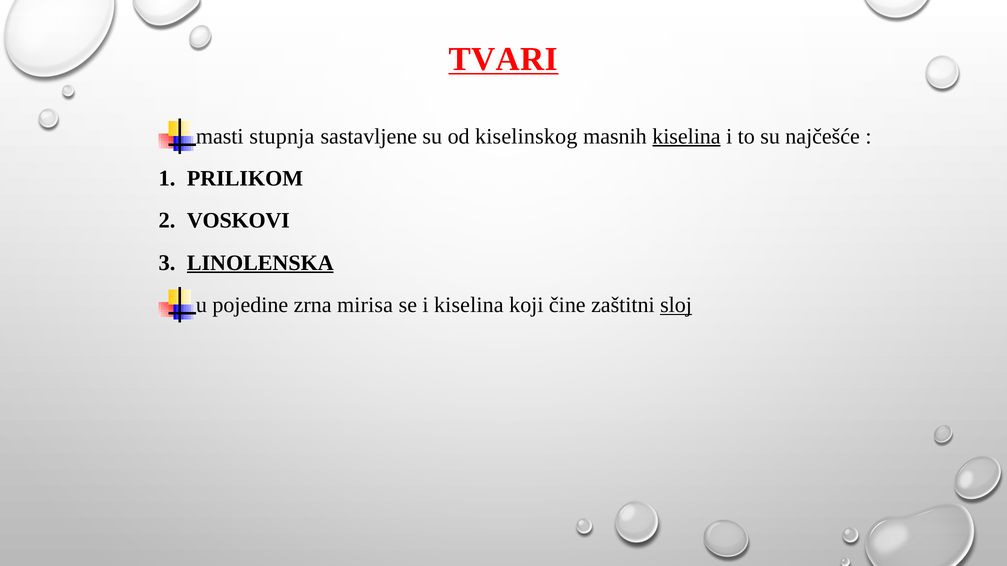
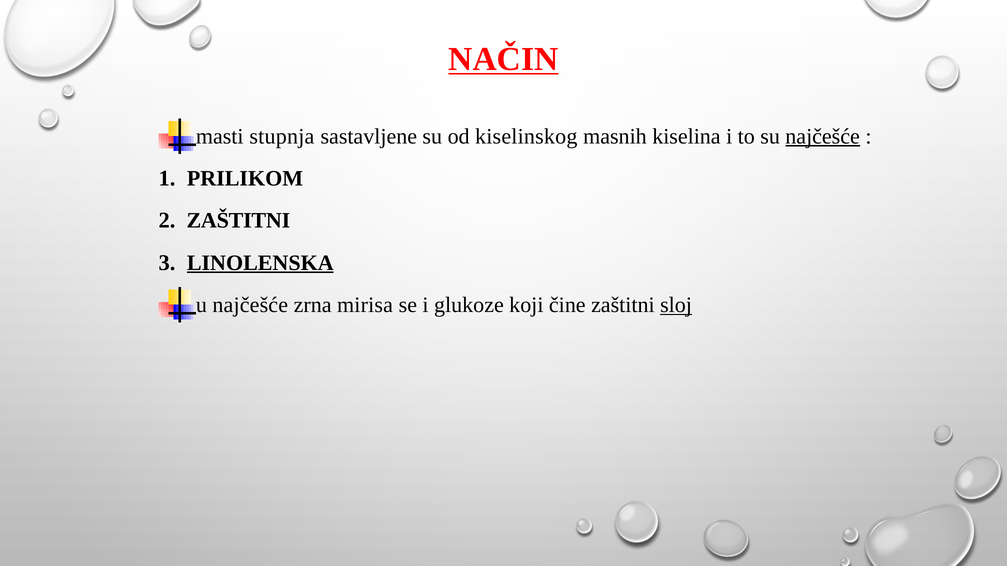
TVARI: TVARI -> NAČIN
kiselina at (686, 136) underline: present -> none
najčešće at (823, 136) underline: none -> present
VOSKOVI at (238, 221): VOSKOVI -> ZAŠTITNI
u pojedine: pojedine -> najčešće
i kiselina: kiselina -> glukoze
